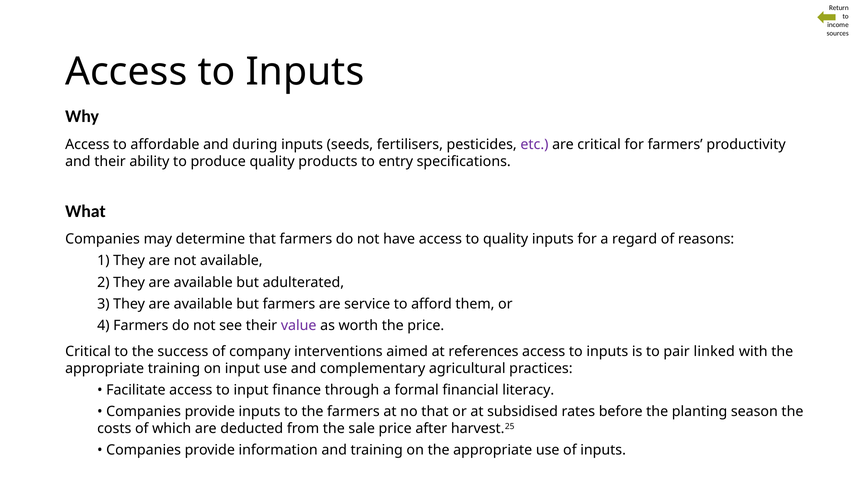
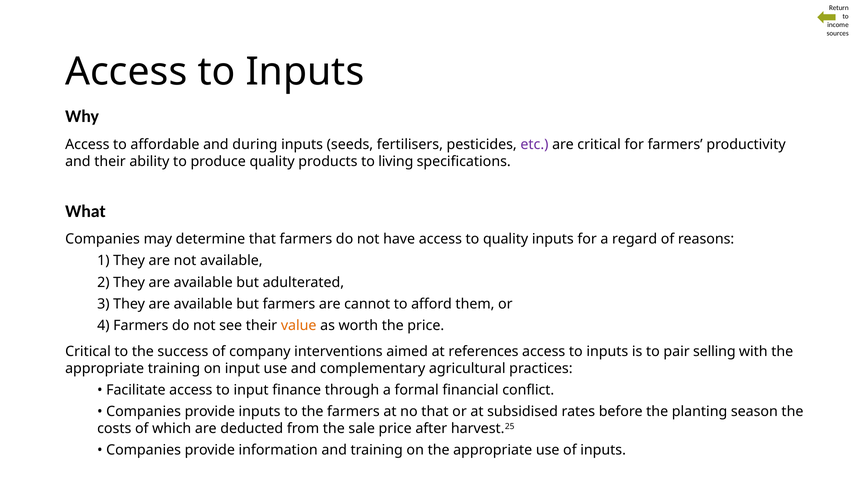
entry: entry -> living
service: service -> cannot
value colour: purple -> orange
linked: linked -> selling
literacy: literacy -> conflict
